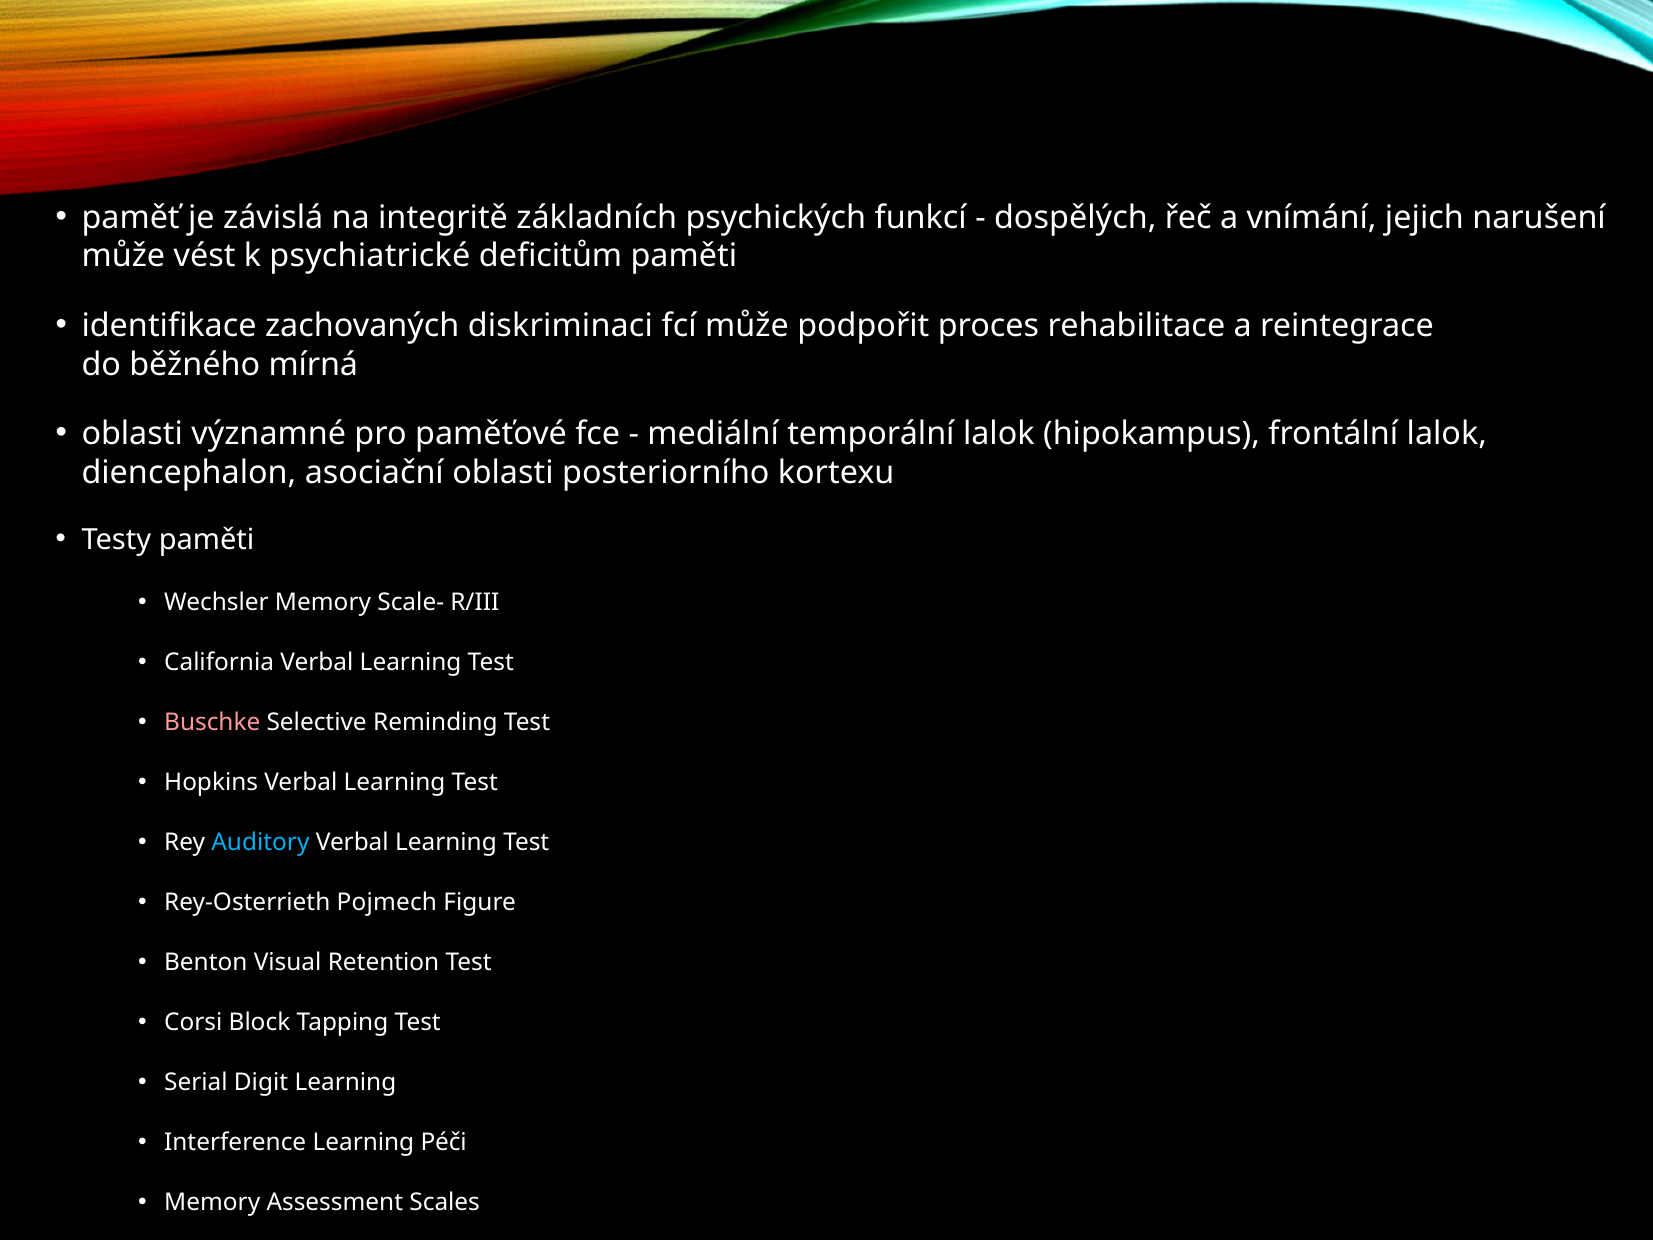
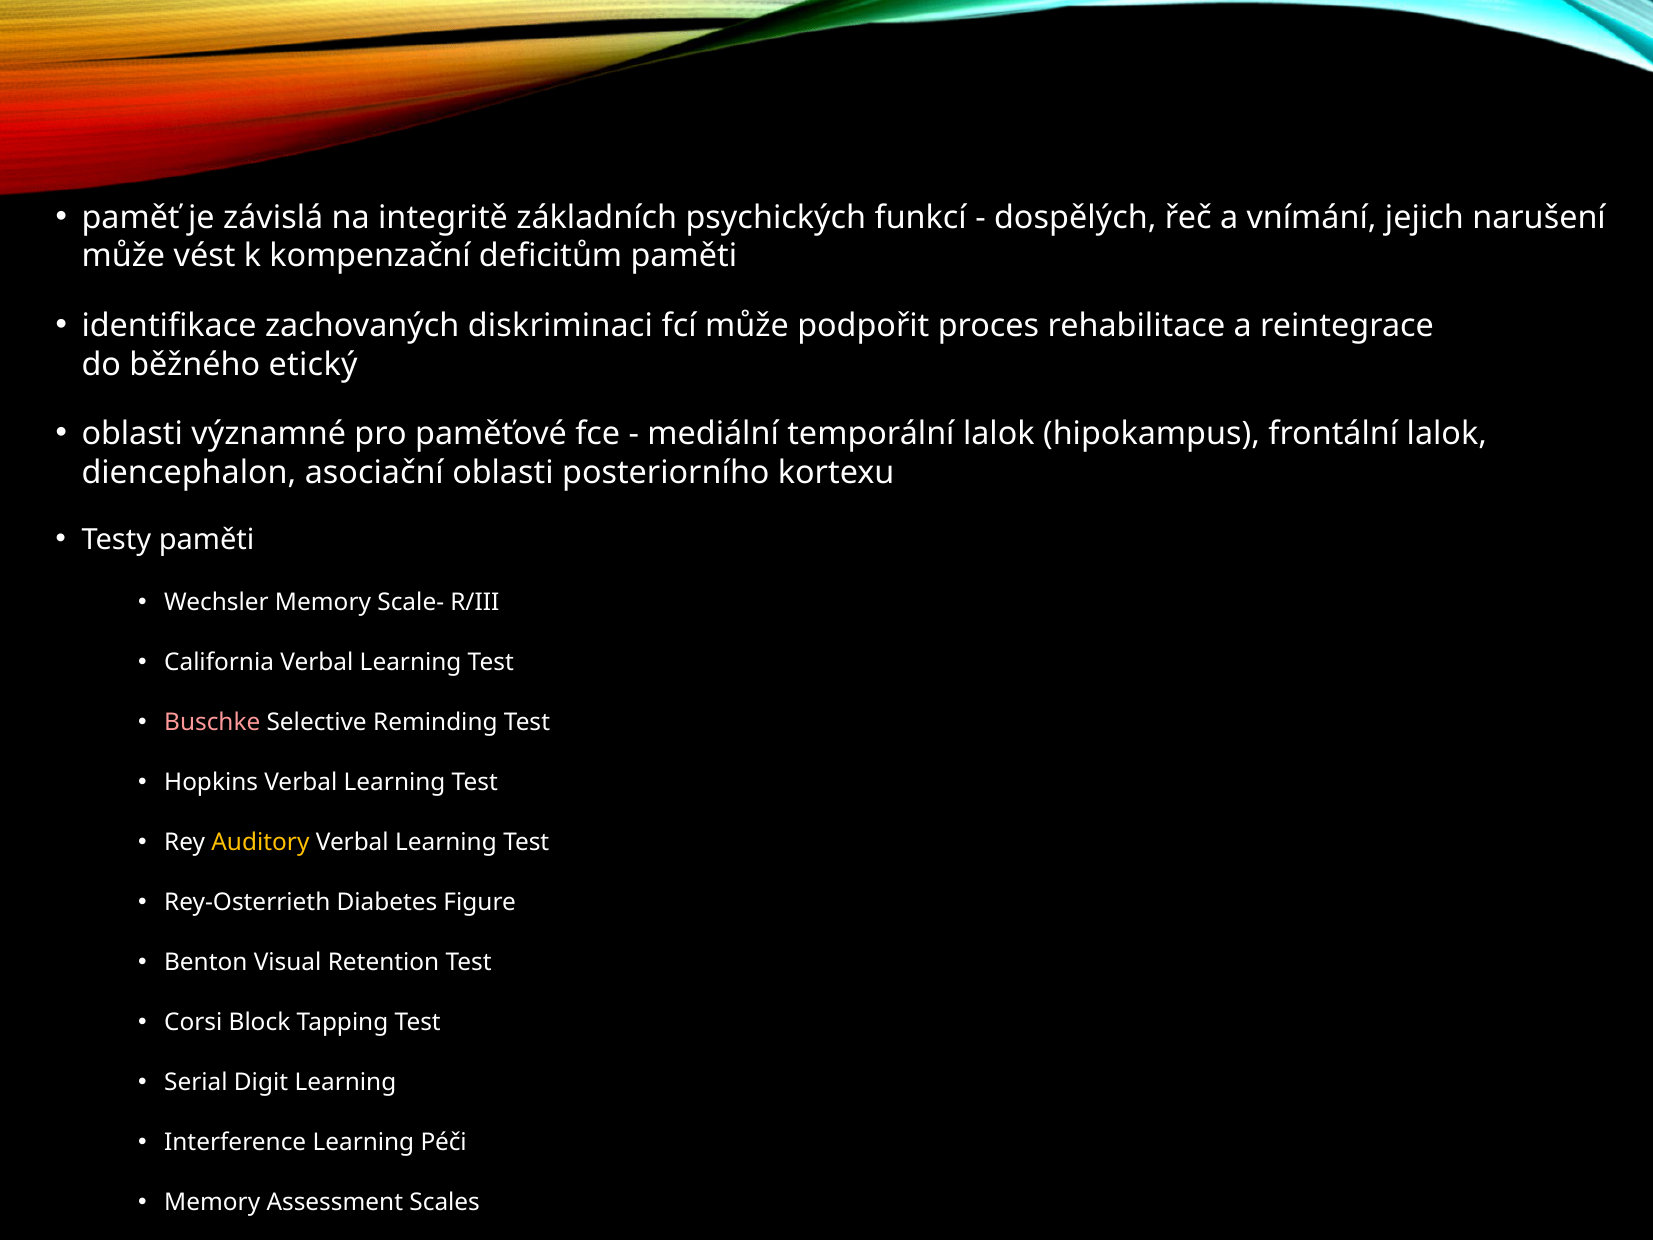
psychiatrické: psychiatrické -> kompenzační
mírná: mírná -> etický
Auditory colour: light blue -> yellow
Pojmech: Pojmech -> Diabetes
